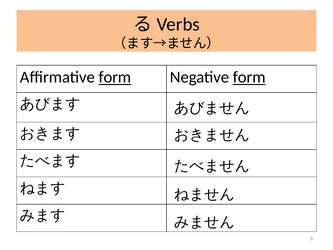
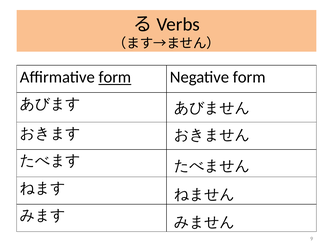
form at (249, 77) underline: present -> none
